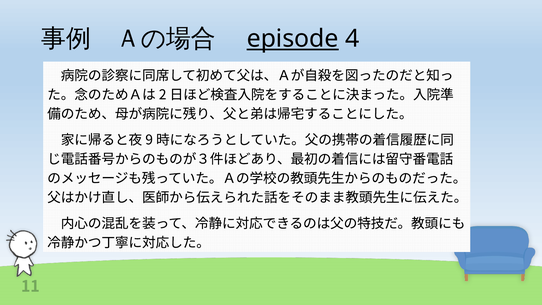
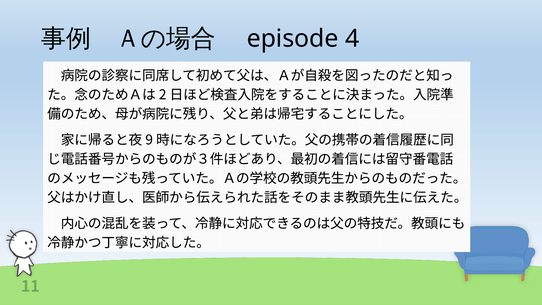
episode underline: present -> none
